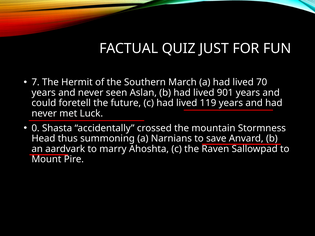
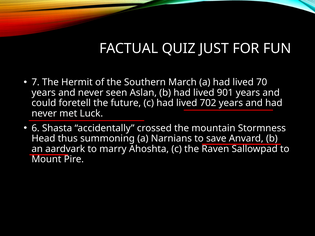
119: 119 -> 702
0: 0 -> 6
